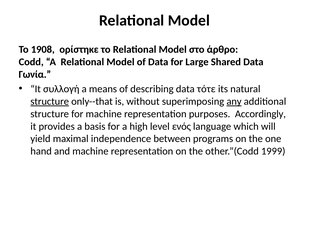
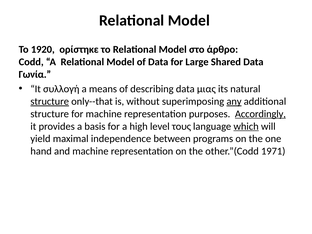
1908: 1908 -> 1920
τότε: τότε -> μιας
Accordingly underline: none -> present
ενός: ενός -> τους
which underline: none -> present
1999: 1999 -> 1971
